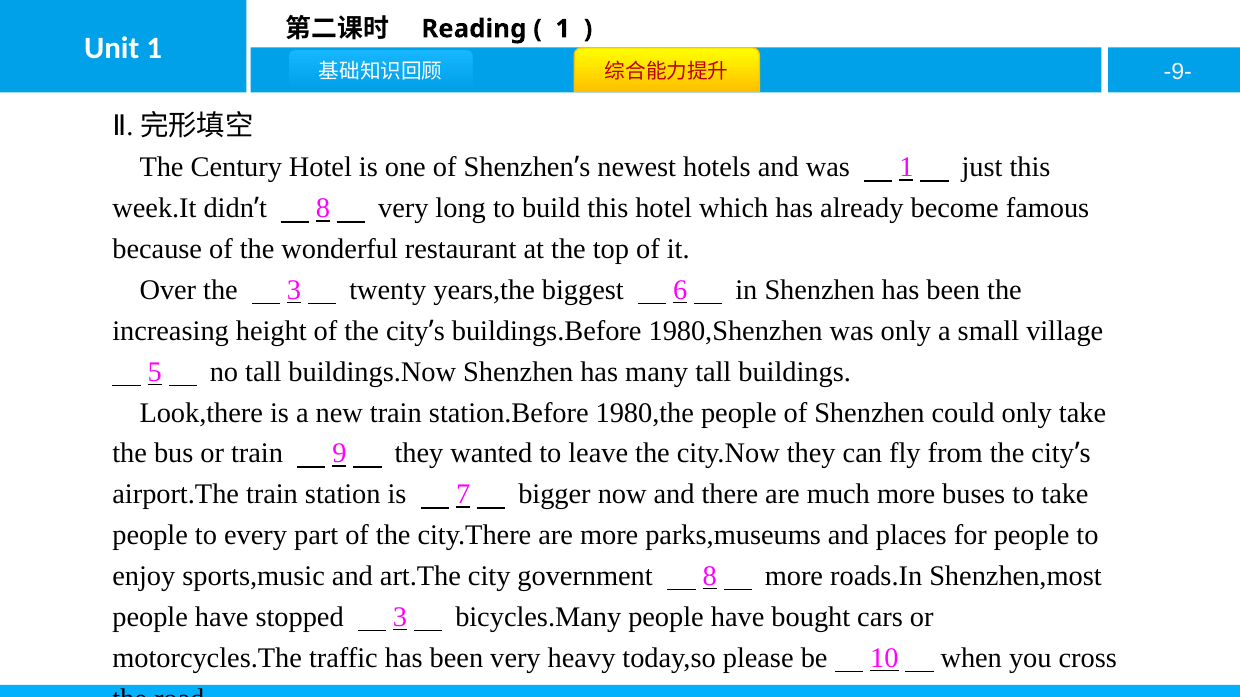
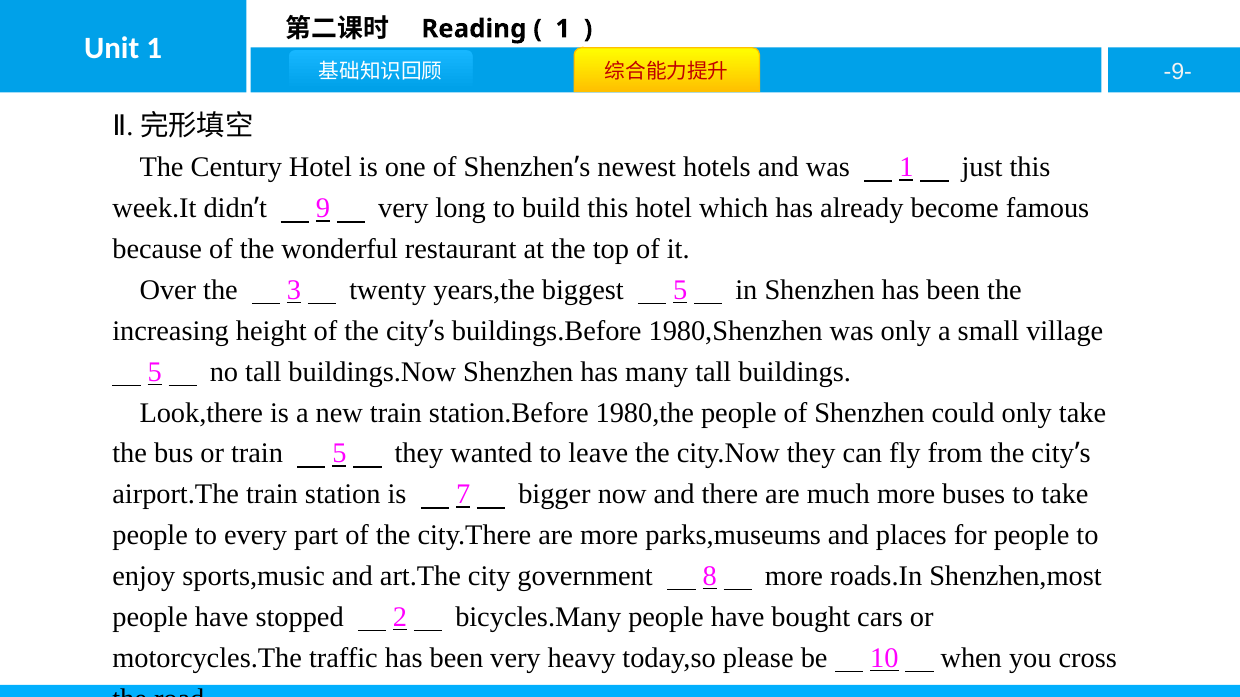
8 at (323, 208): 8 -> 9
biggest 6: 6 -> 5
train 9: 9 -> 5
stopped 3: 3 -> 2
